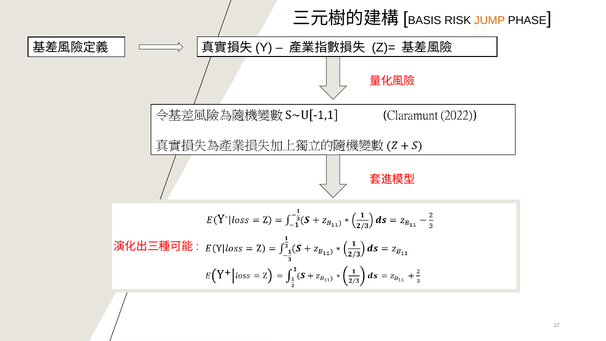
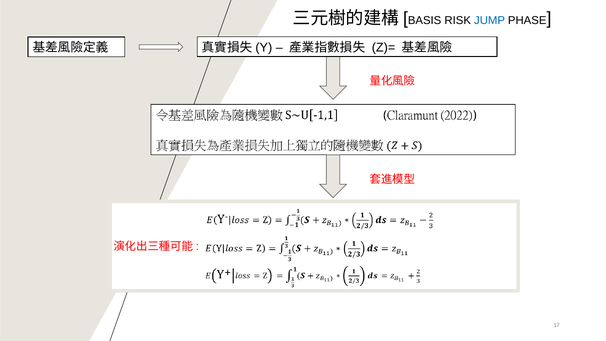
JUMP colour: orange -> blue
